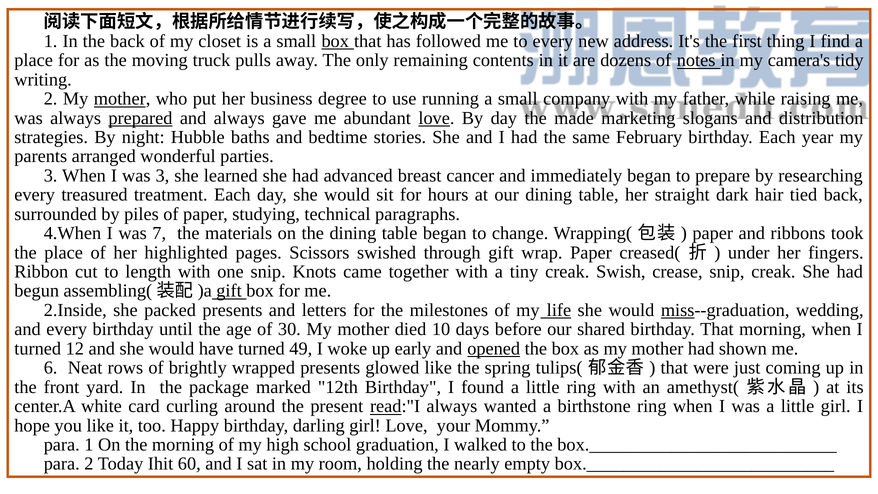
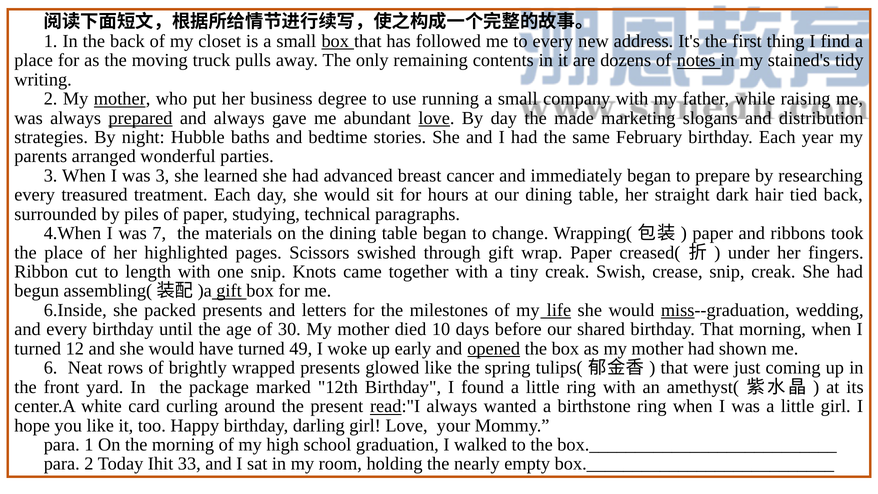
camera's: camera's -> stained's
2.Inside: 2.Inside -> 6.Inside
60: 60 -> 33
